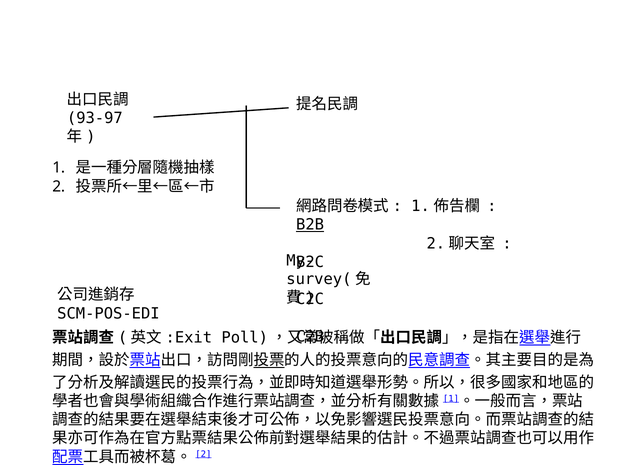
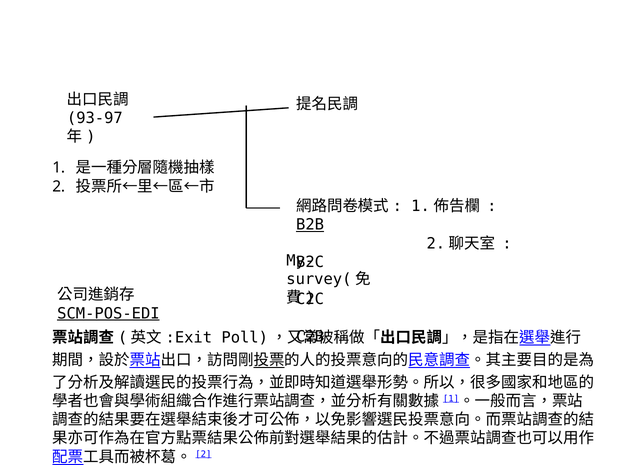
SCM-POS-EDI underline: none -> present
